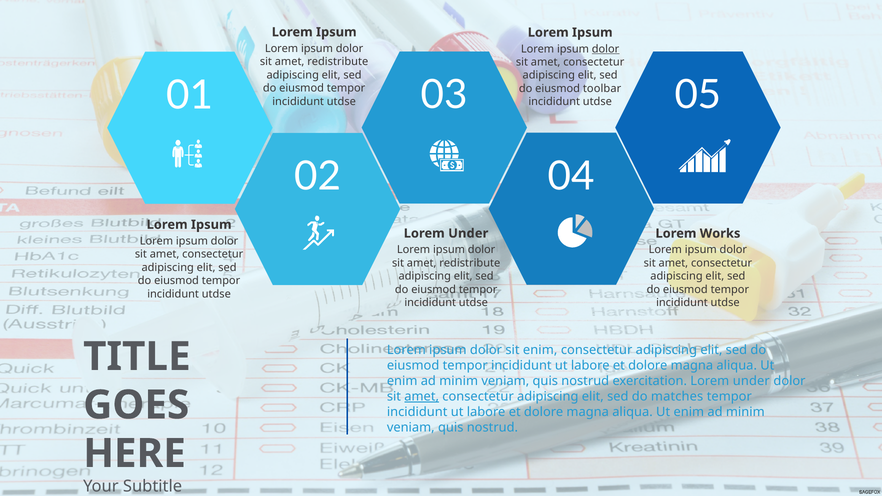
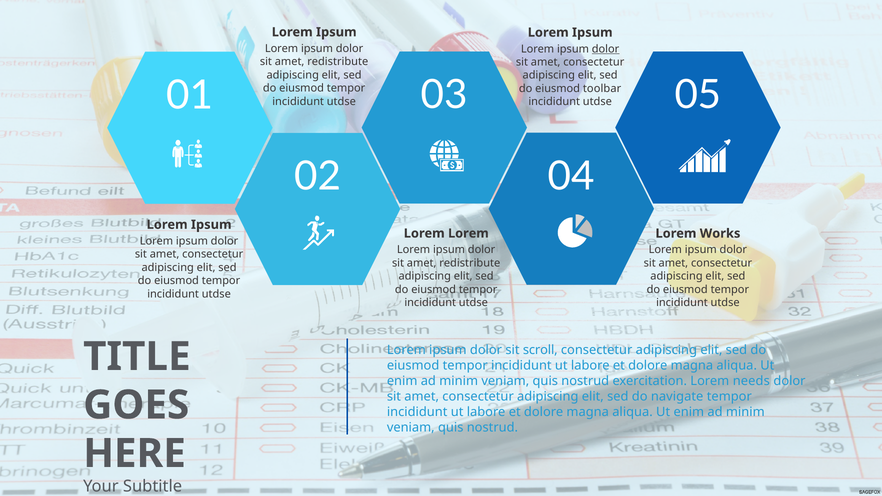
Under at (468, 233): Under -> Lorem
sit enim: enim -> scroll
exercitation Lorem under: under -> needs
amet at (422, 397) underline: present -> none
matches: matches -> navigate
